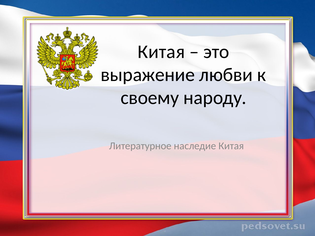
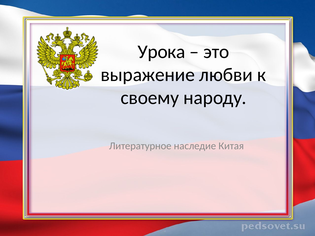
Китая at (161, 52): Китая -> Урока
